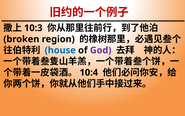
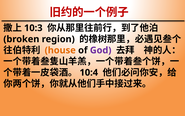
house colour: blue -> orange
